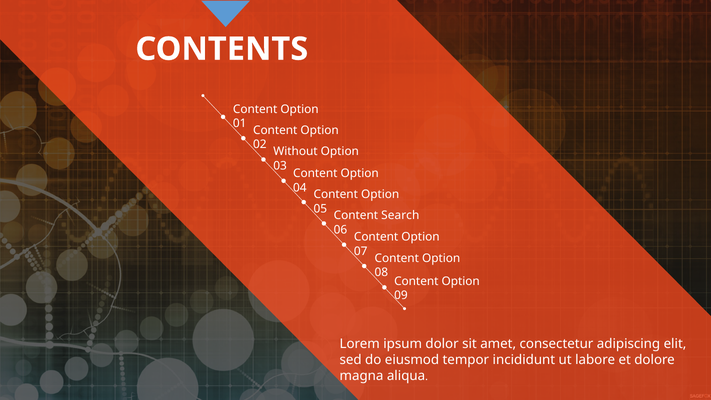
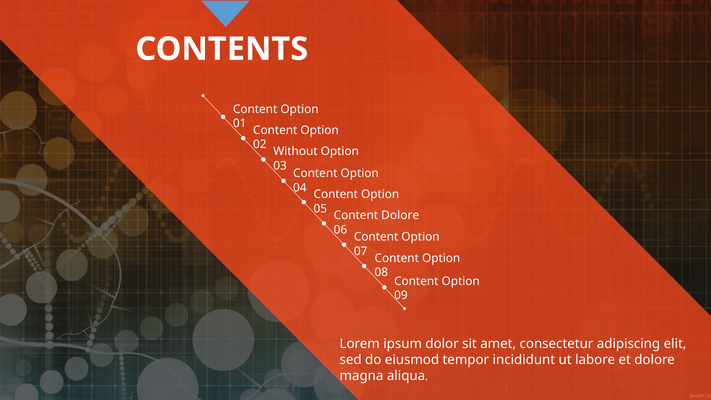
Content Search: Search -> Dolore
